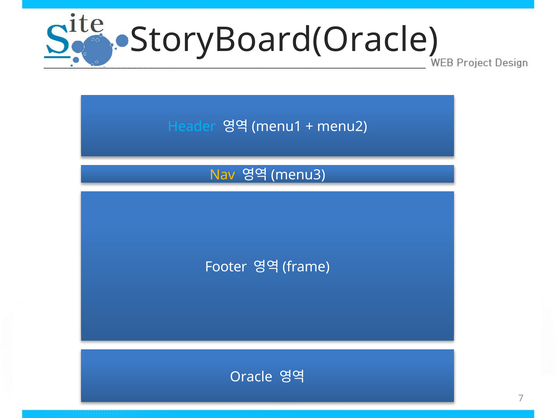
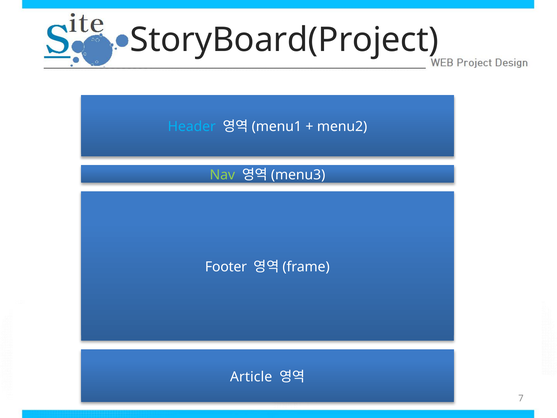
StoryBoard(Oracle: StoryBoard(Oracle -> StoryBoard(Project
Nav colour: yellow -> light green
Oracle: Oracle -> Article
